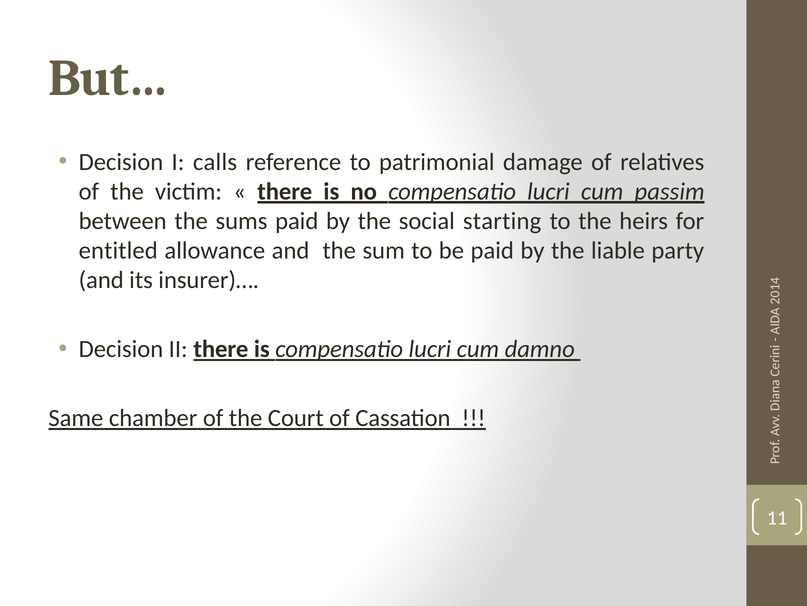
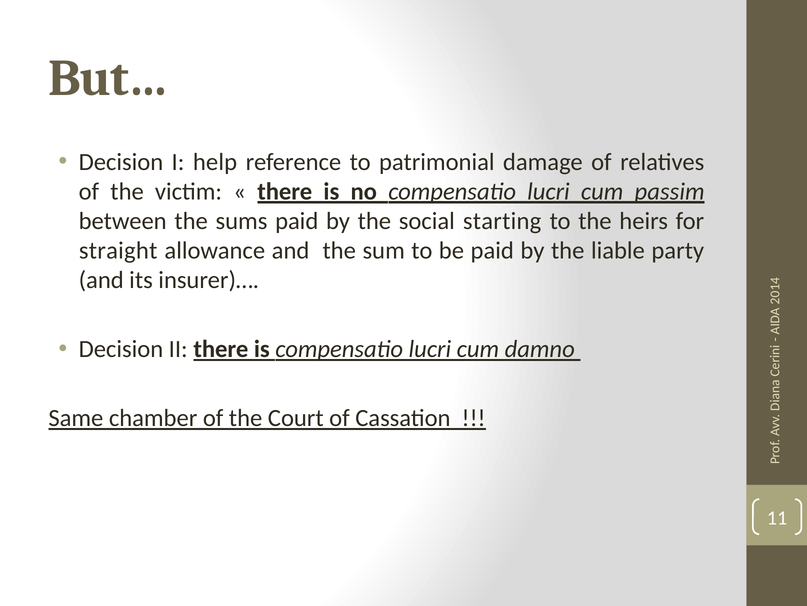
calls: calls -> help
entitled: entitled -> straight
